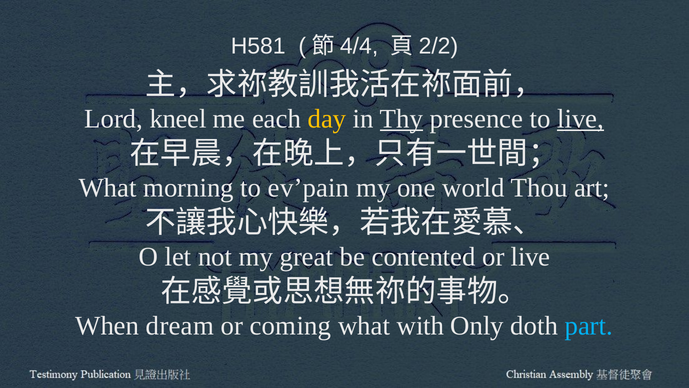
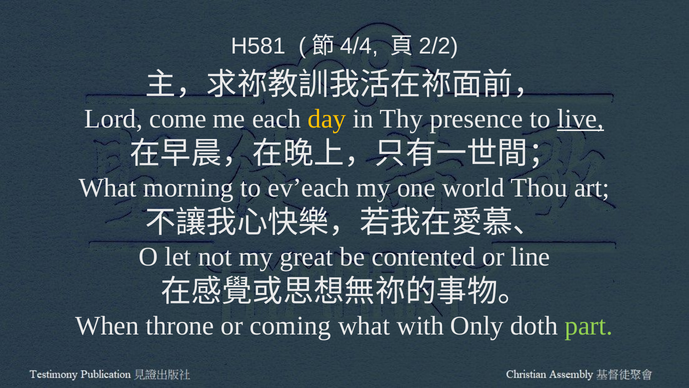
kneel: kneel -> come
Thy underline: present -> none
ev’pain: ev’pain -> ev’each
or live: live -> line
dream: dream -> throne
part colour: light blue -> light green
